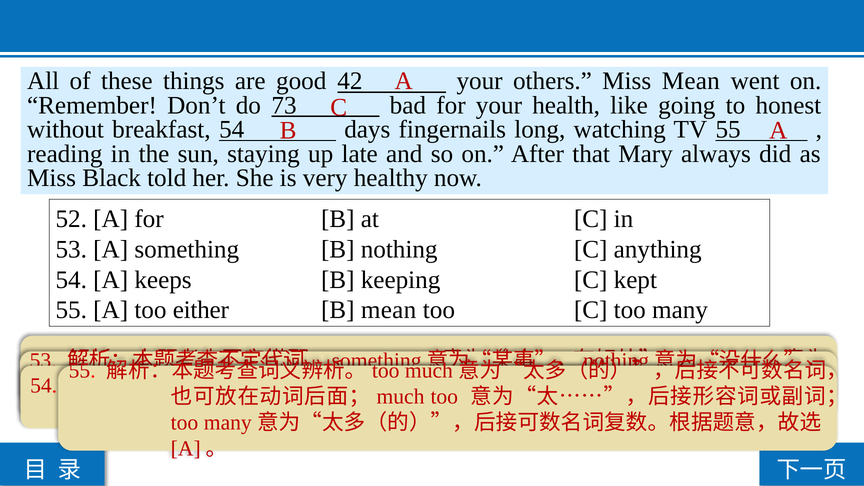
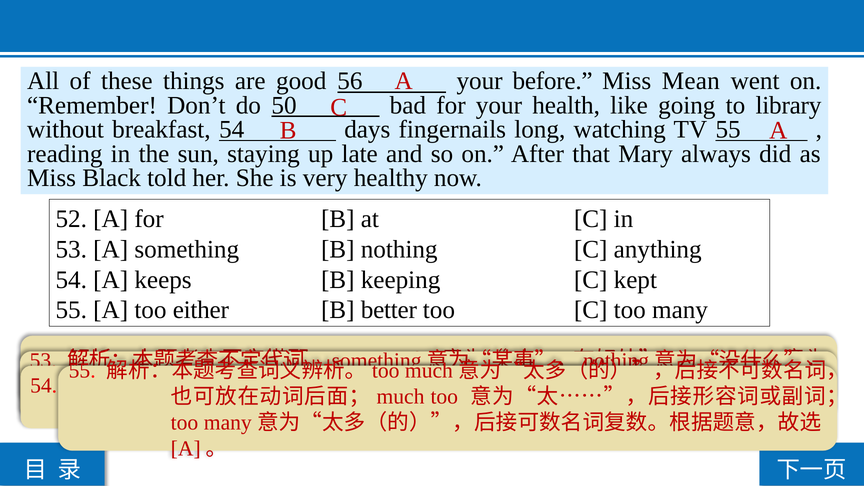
42: 42 -> 56
others: others -> before
73: 73 -> 50
honest: honest -> library
B mean: mean -> better
